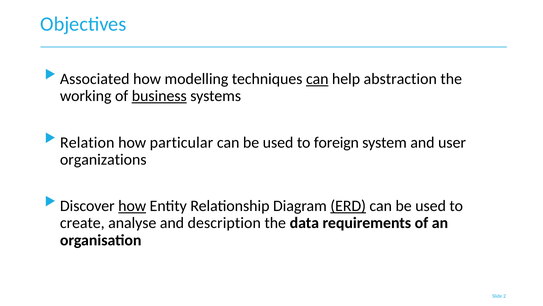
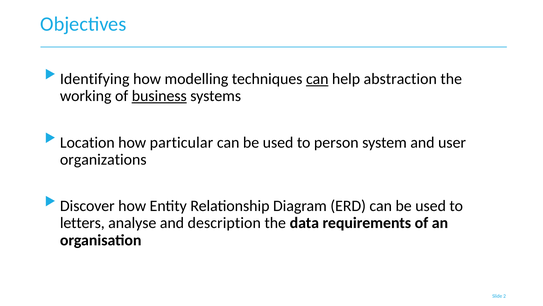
Associated: Associated -> Identifying
Relation: Relation -> Location
foreign: foreign -> person
how at (132, 206) underline: present -> none
ERD underline: present -> none
create: create -> letters
